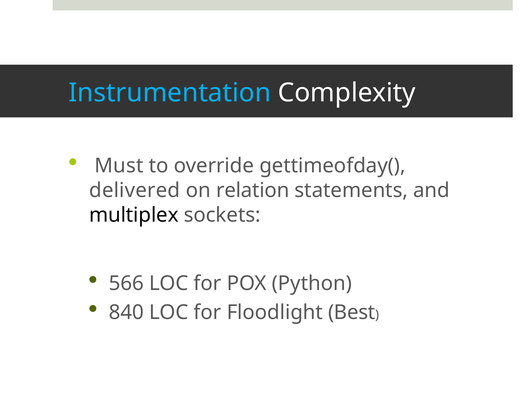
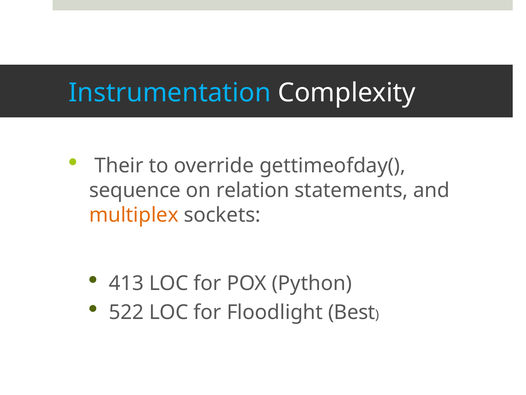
Must: Must -> Their
delivered: delivered -> sequence
multiplex colour: black -> orange
566: 566 -> 413
840: 840 -> 522
